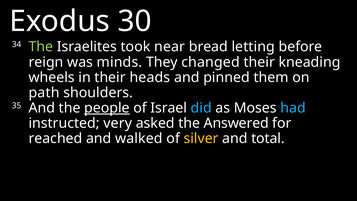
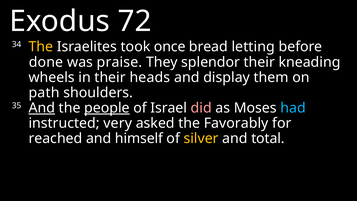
30: 30 -> 72
The at (41, 47) colour: light green -> yellow
near: near -> once
reign: reign -> done
minds: minds -> praise
changed: changed -> splendor
pinned: pinned -> display
And at (42, 108) underline: none -> present
did colour: light blue -> pink
Answered: Answered -> Favorably
walked: walked -> himself
